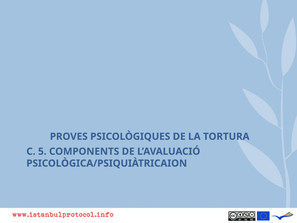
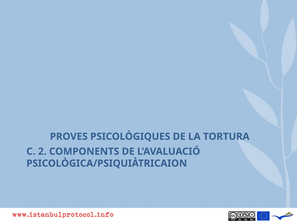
5: 5 -> 2
